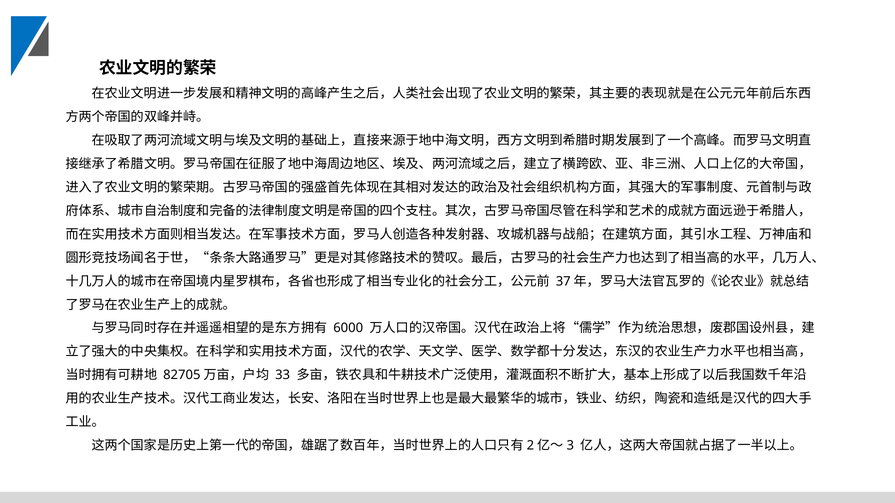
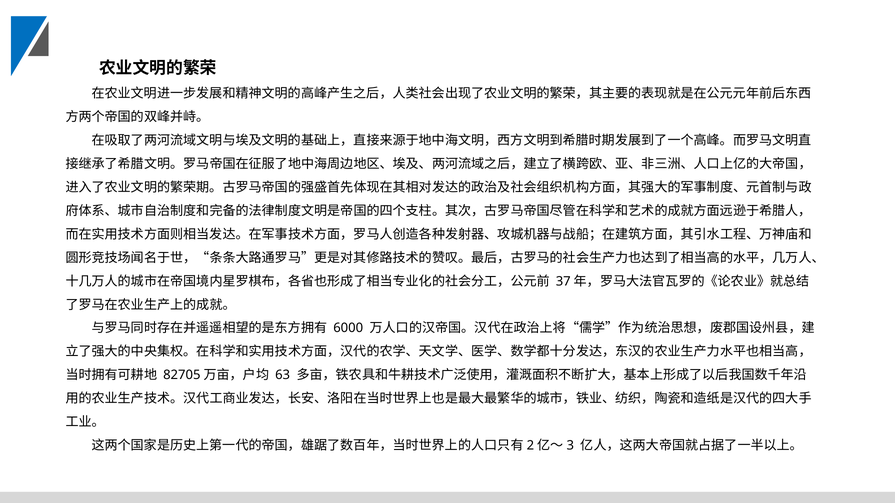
33: 33 -> 63
